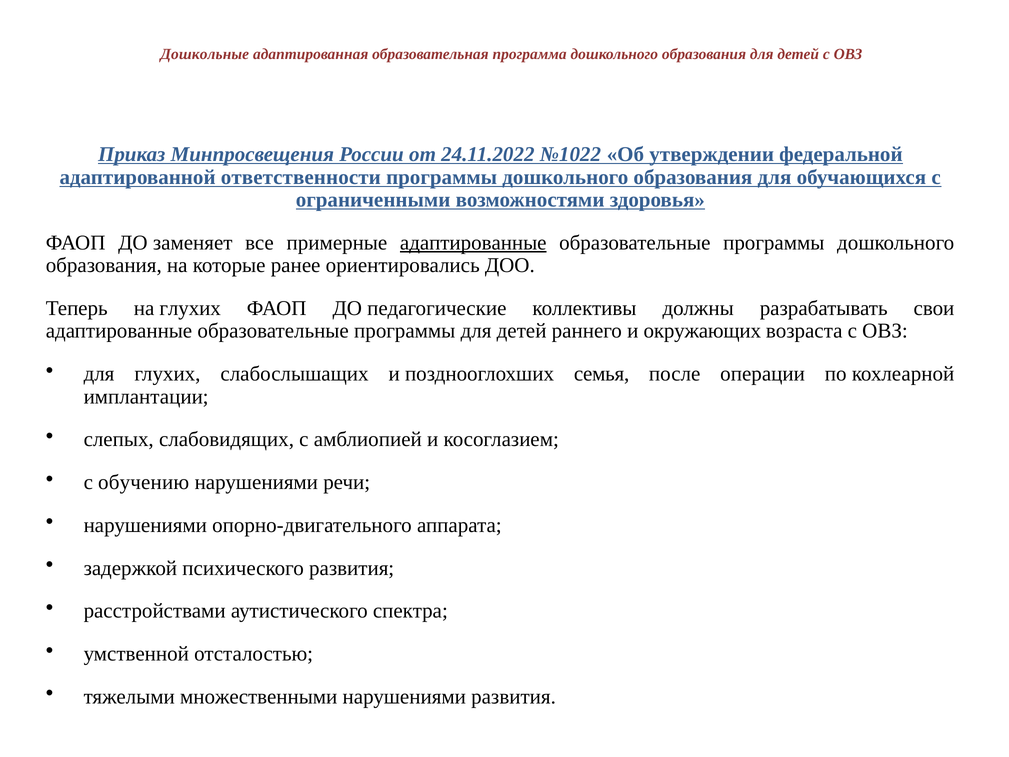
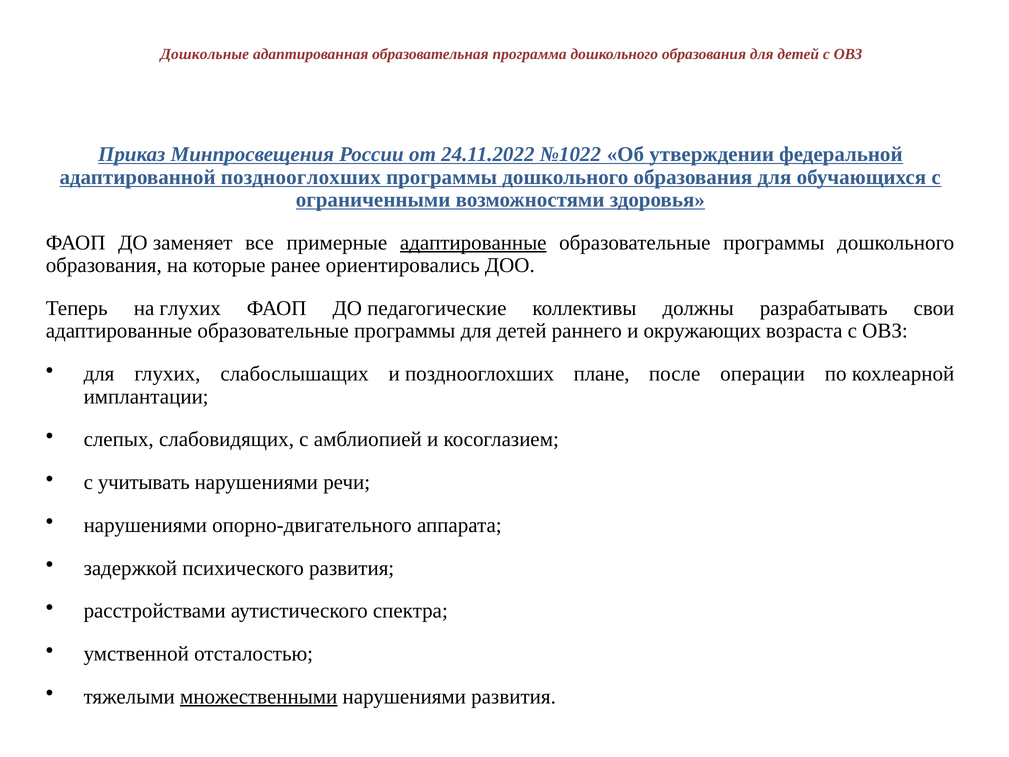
адаптированной ответственности: ответственности -> позднооглохших
семья: семья -> плане
обучению: обучению -> учитывать
множественными underline: none -> present
